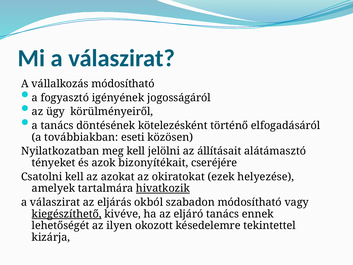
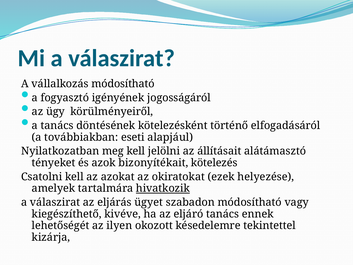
közösen: közösen -> alapjául
cseréjére: cseréjére -> kötelezés
okból: okból -> ügyet
kiegészíthető underline: present -> none
